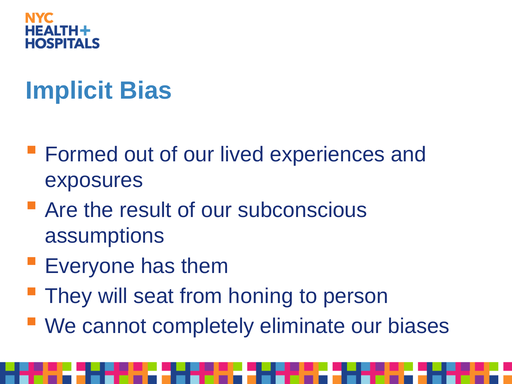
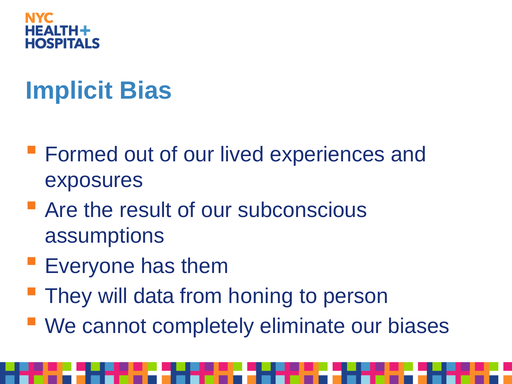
seat: seat -> data
